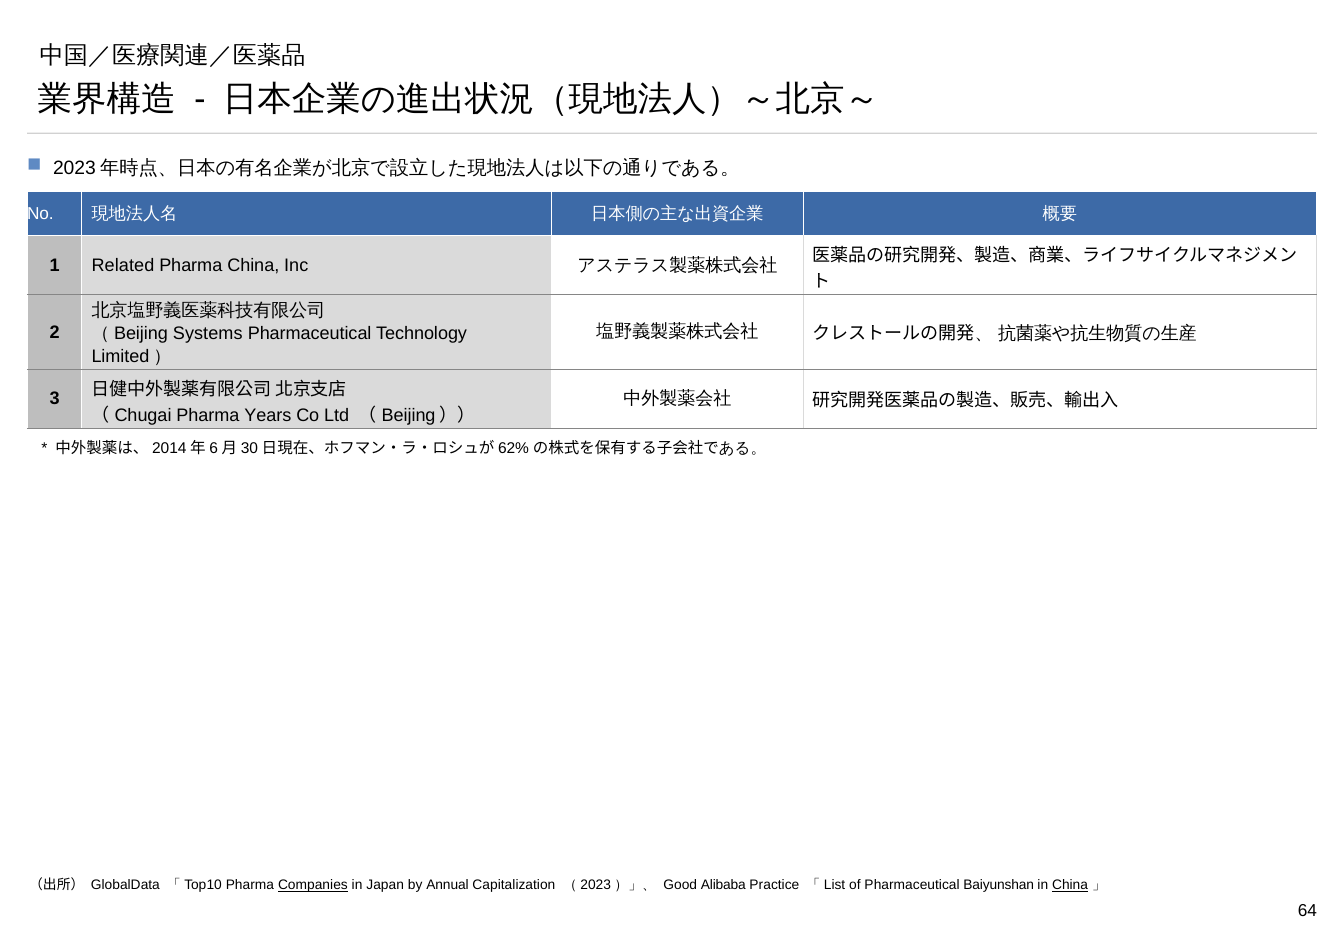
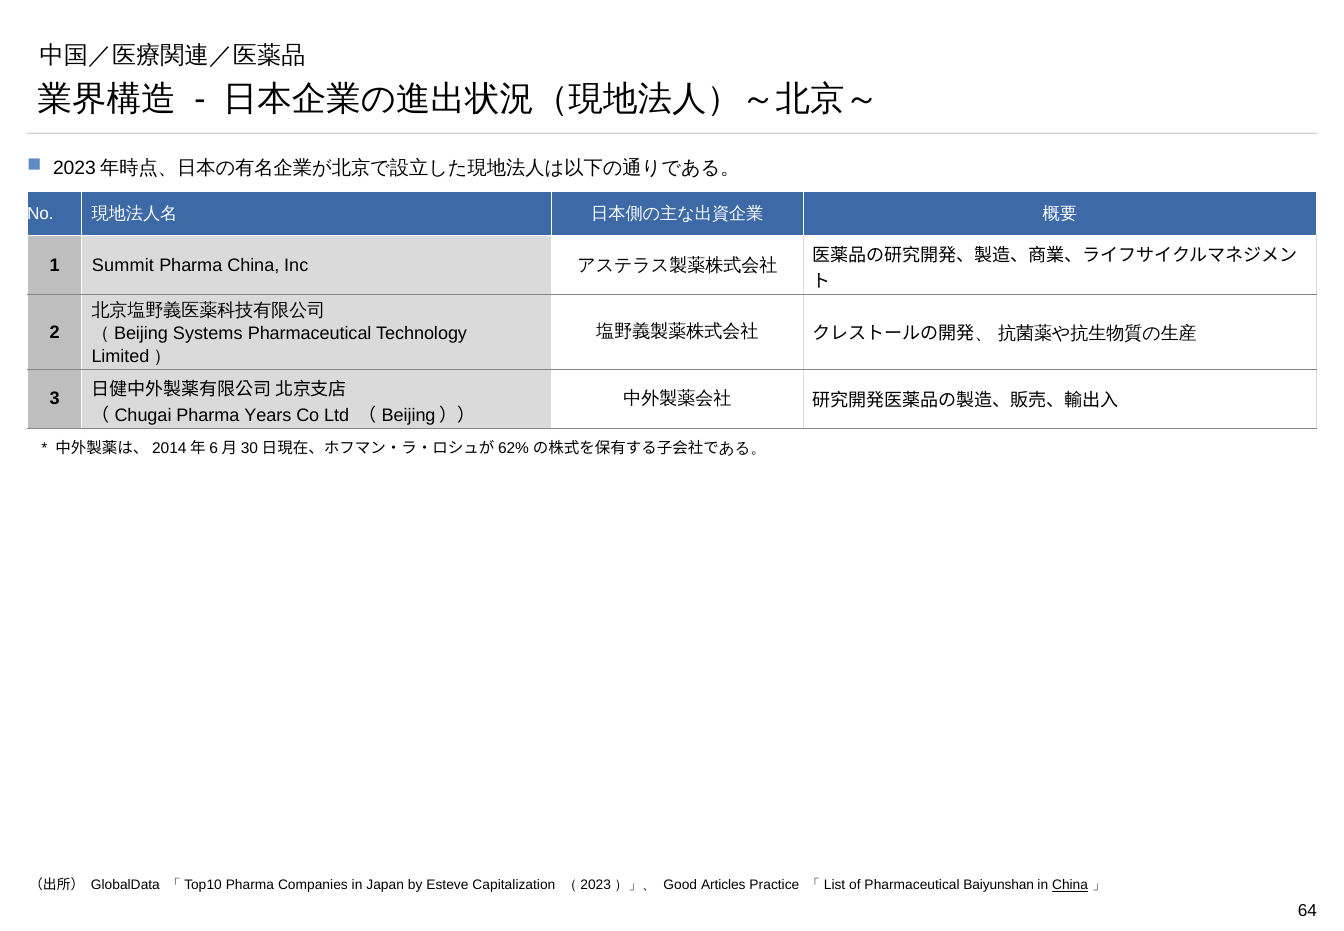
Related: Related -> Summit
Companies underline: present -> none
Annual: Annual -> Esteve
Alibaba: Alibaba -> Articles
